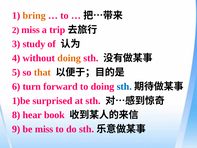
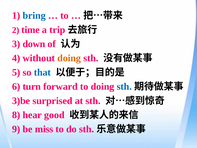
bring colour: orange -> blue
2 miss: miss -> time
study: study -> down
that colour: orange -> blue
1)be: 1)be -> 3)be
book: book -> good
